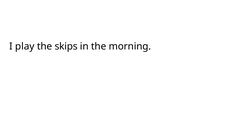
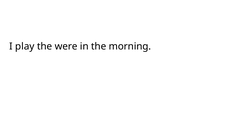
skips: skips -> were
